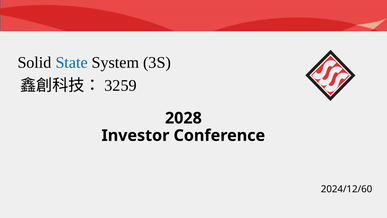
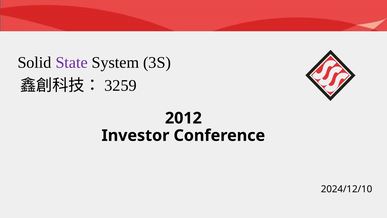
State colour: blue -> purple
2028: 2028 -> 2012
2024/12/60: 2024/12/60 -> 2024/12/10
